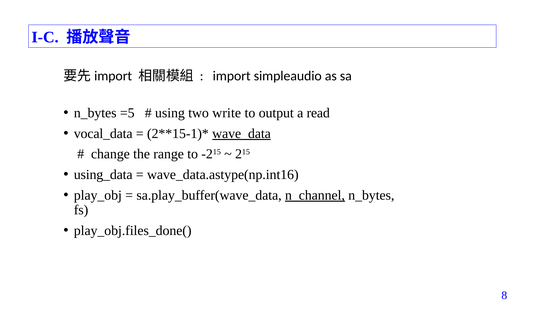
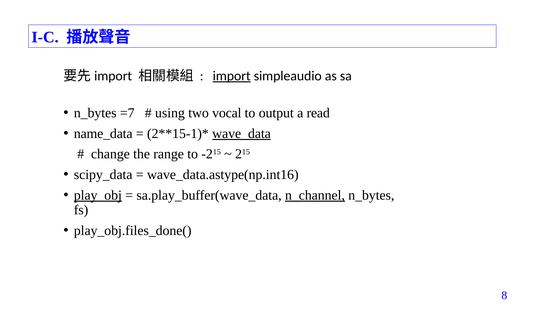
import underline: none -> present
=5: =5 -> =7
write: write -> vocal
vocal_data: vocal_data -> name_data
using_data: using_data -> scipy_data
play_obj underline: none -> present
